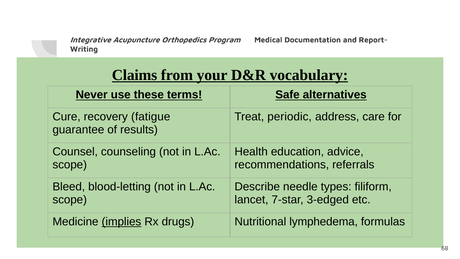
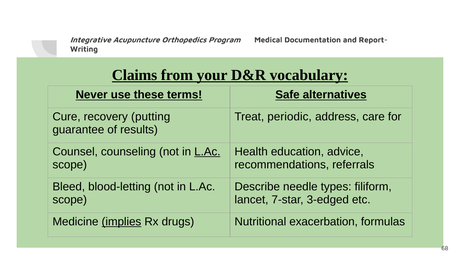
fatigue: fatigue -> putting
L.Ac at (207, 152) underline: none -> present
lymphedema: lymphedema -> exacerbation
